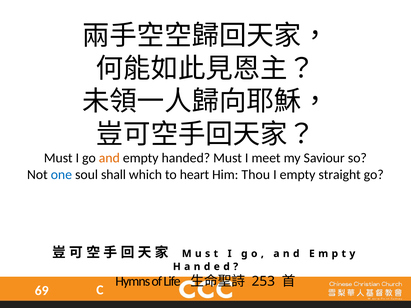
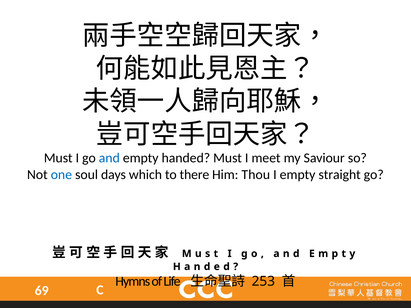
and colour: orange -> blue
shall: shall -> days
heart: heart -> there
